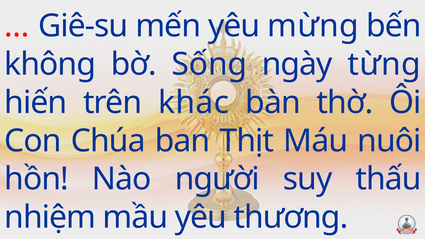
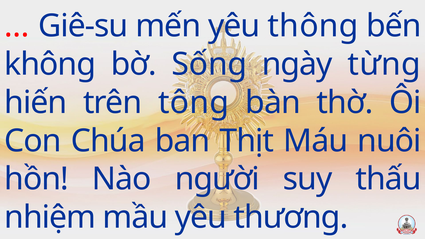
mừng: mừng -> thông
khác: khác -> tông
